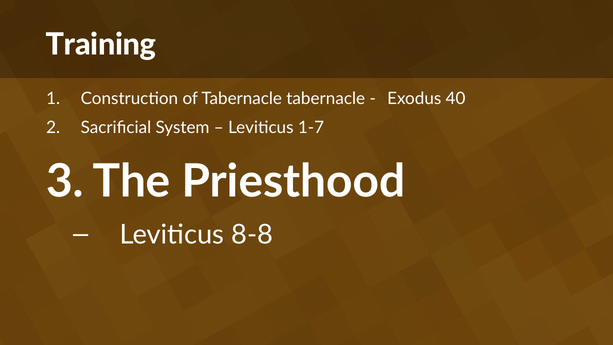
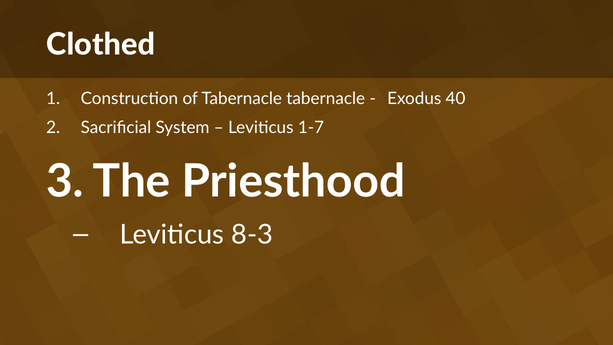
Training: Training -> Clothed
8-8: 8-8 -> 8-3
